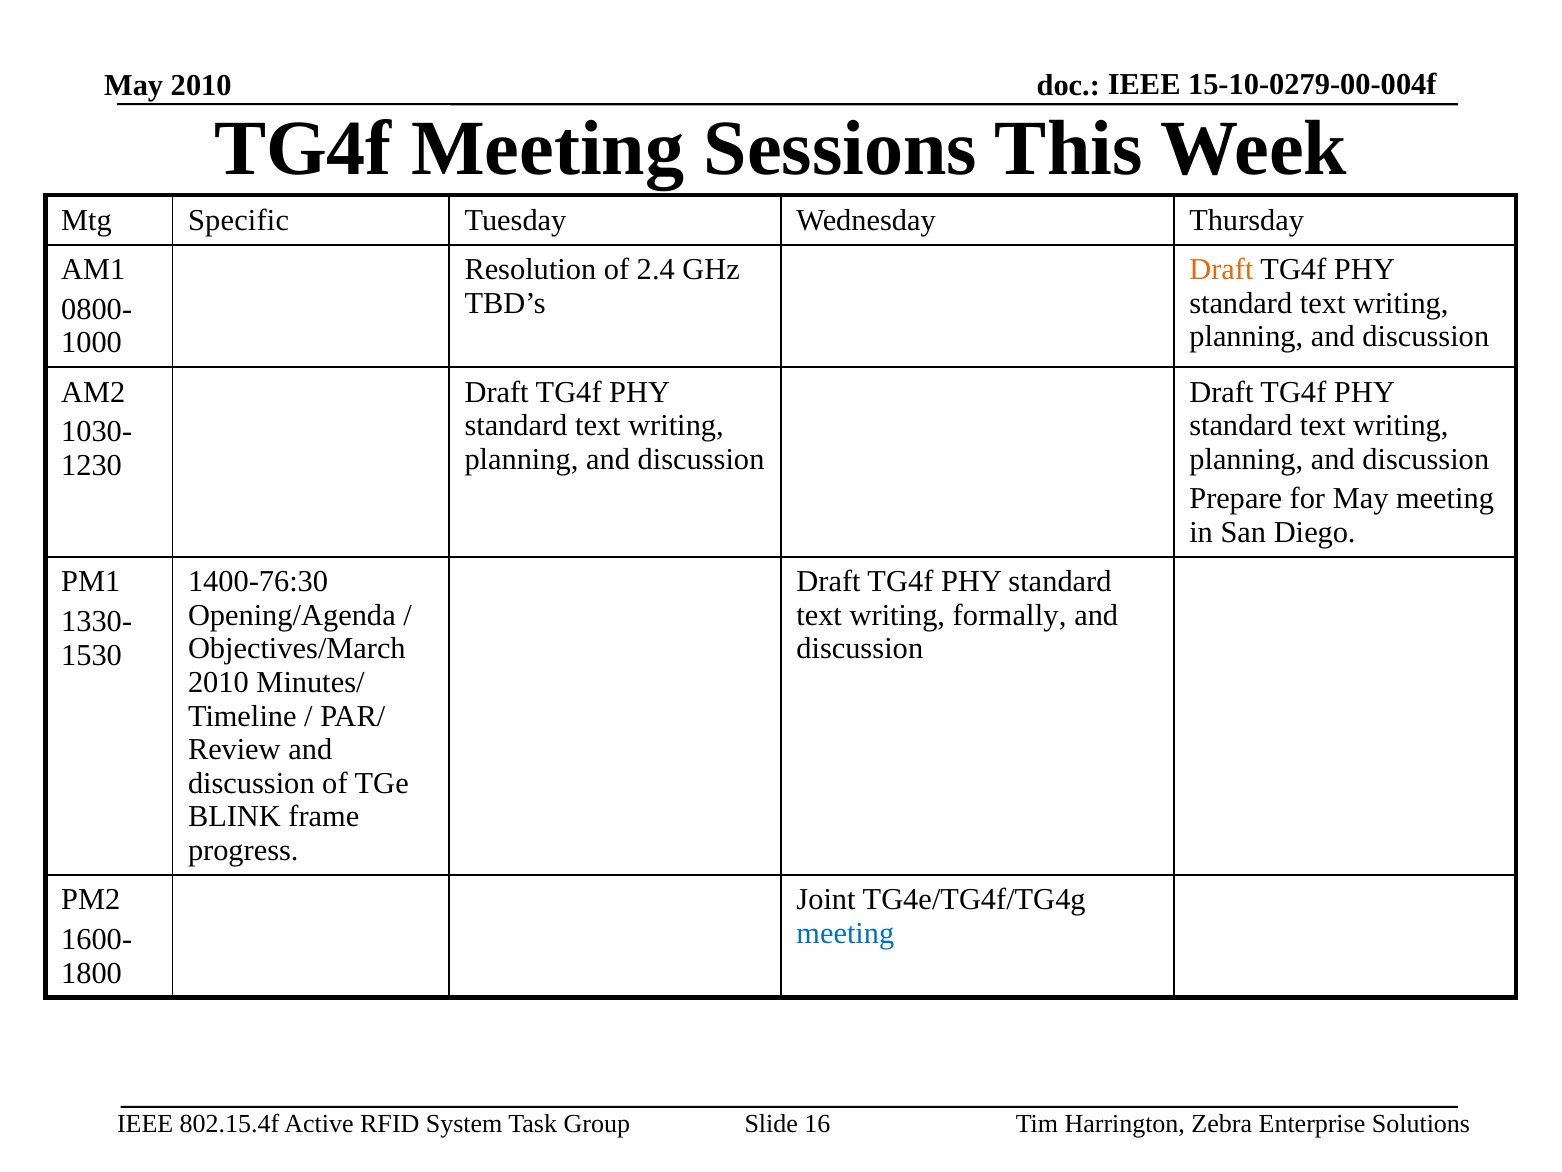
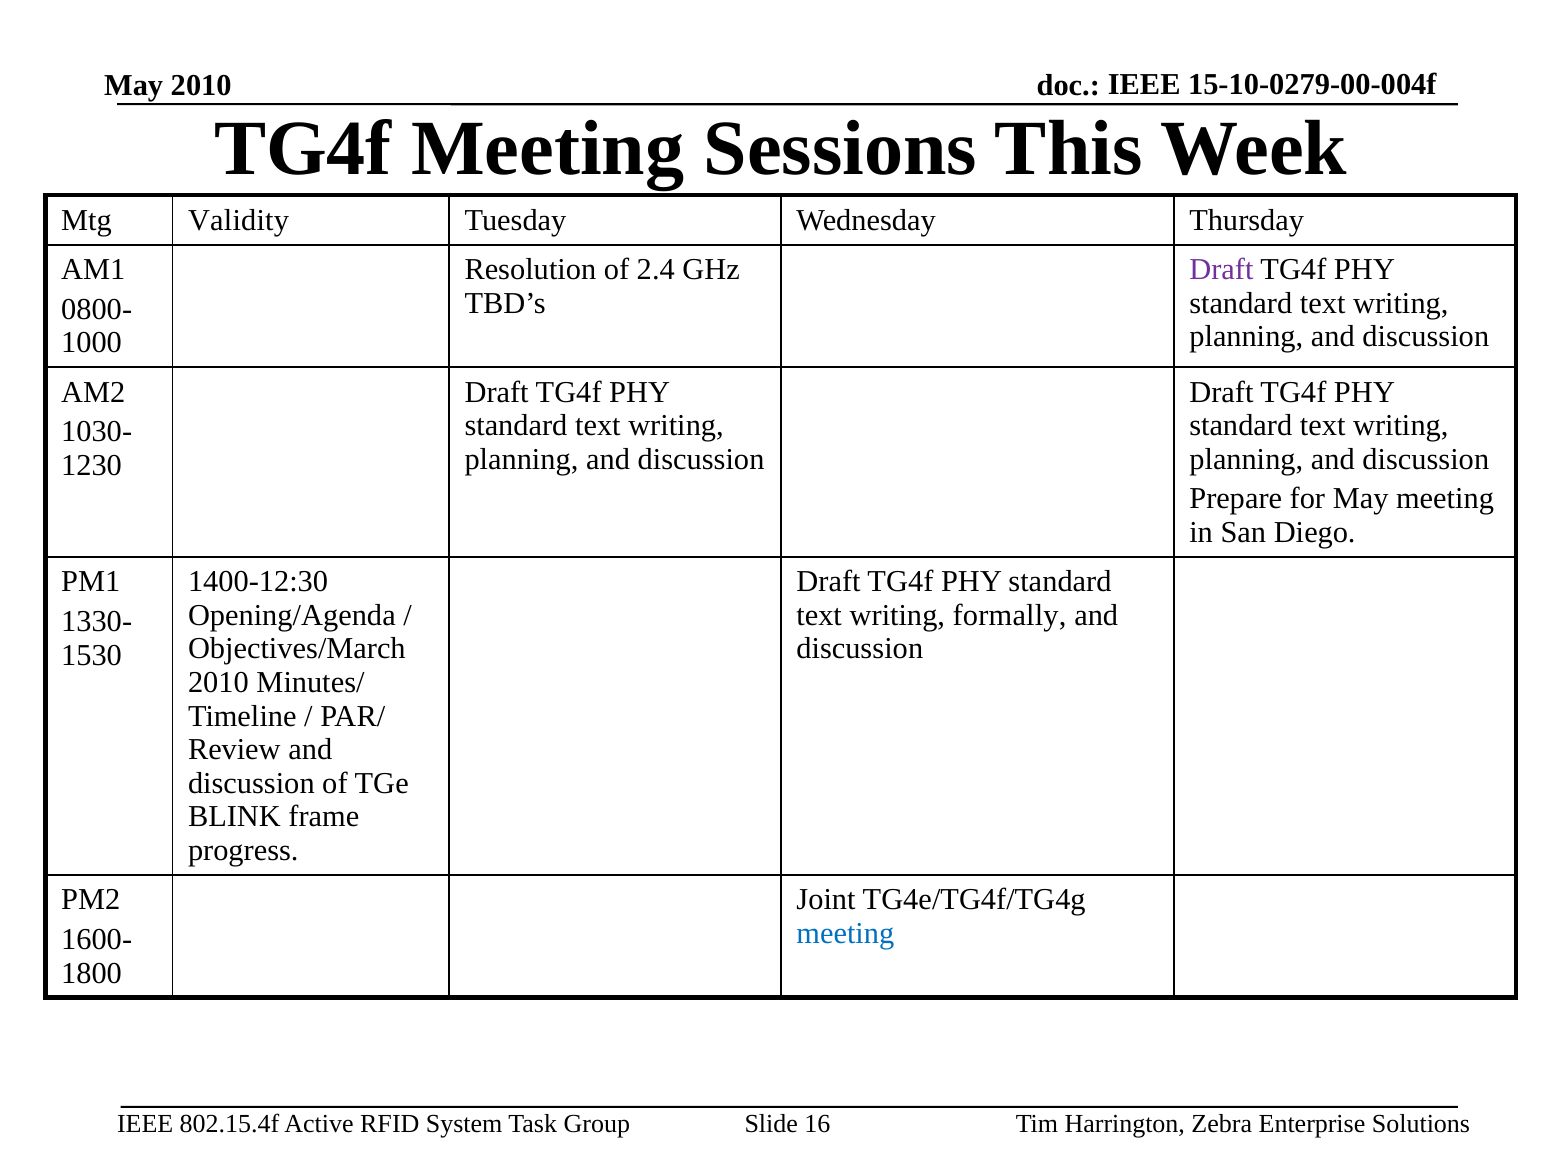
Specific: Specific -> Validity
Draft at (1221, 269) colour: orange -> purple
1400-76:30: 1400-76:30 -> 1400-12:30
